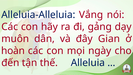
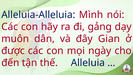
Vắng: Vắng -> Mình
hoàn: hoàn -> được
